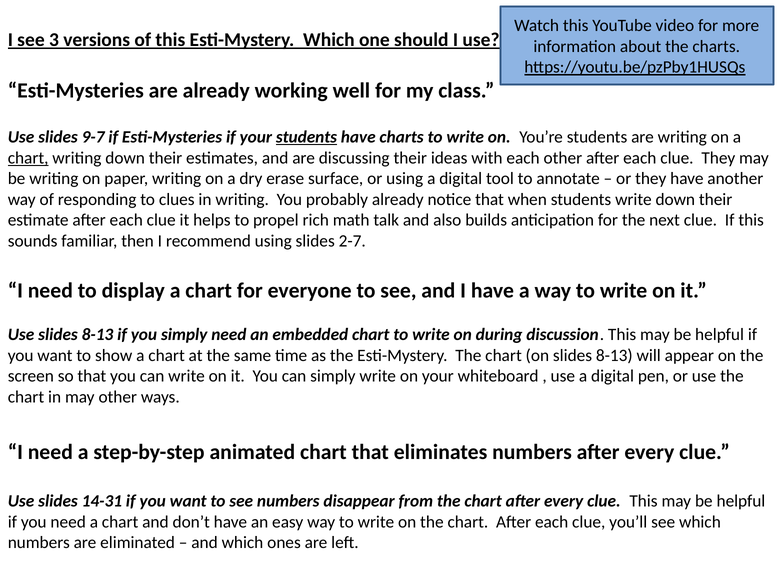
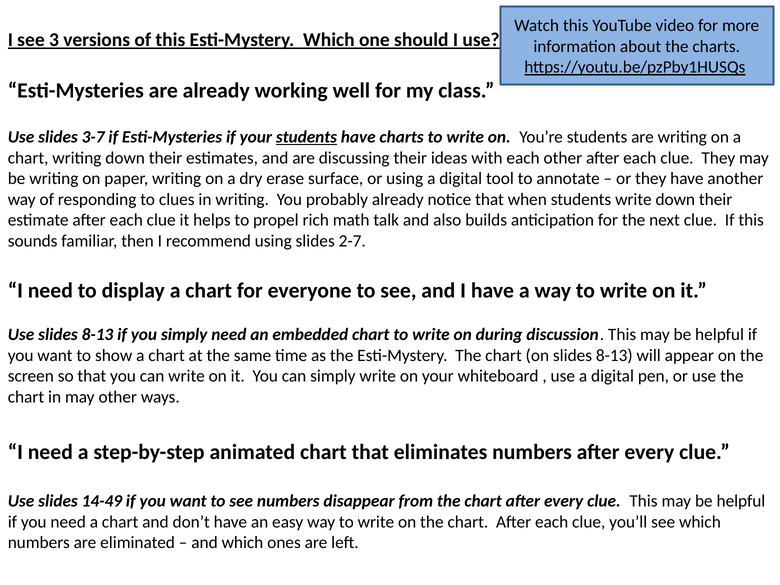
9-7: 9-7 -> 3-7
chart at (28, 158) underline: present -> none
14-31: 14-31 -> 14-49
